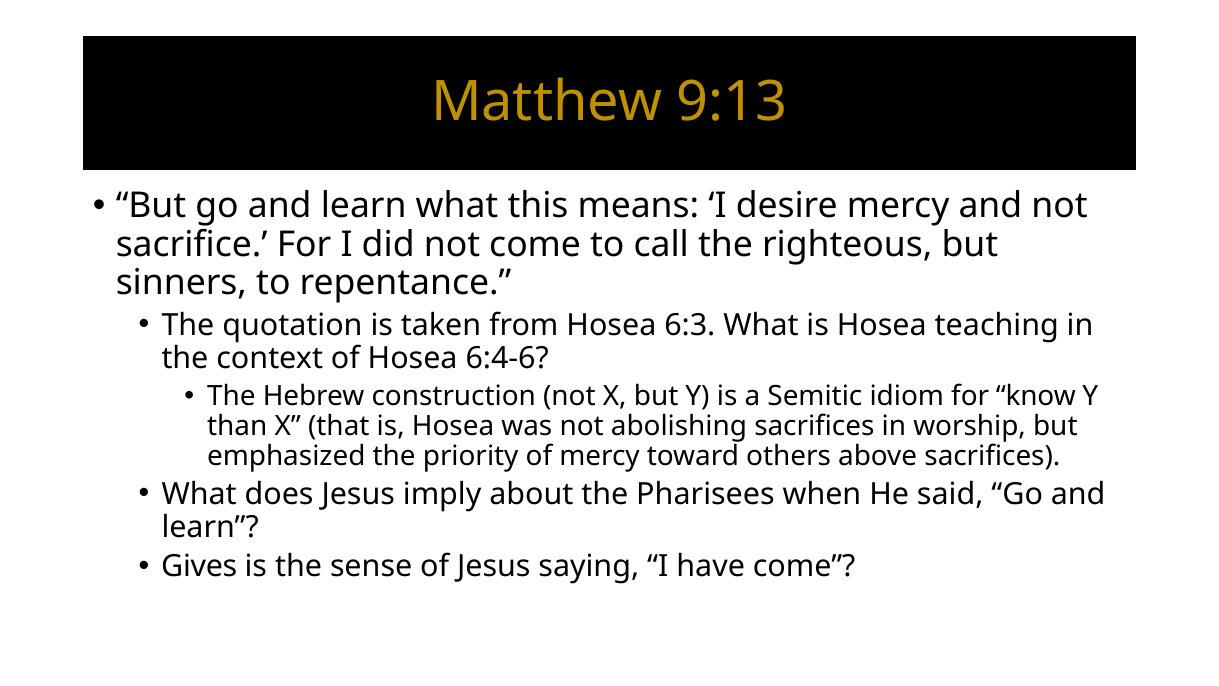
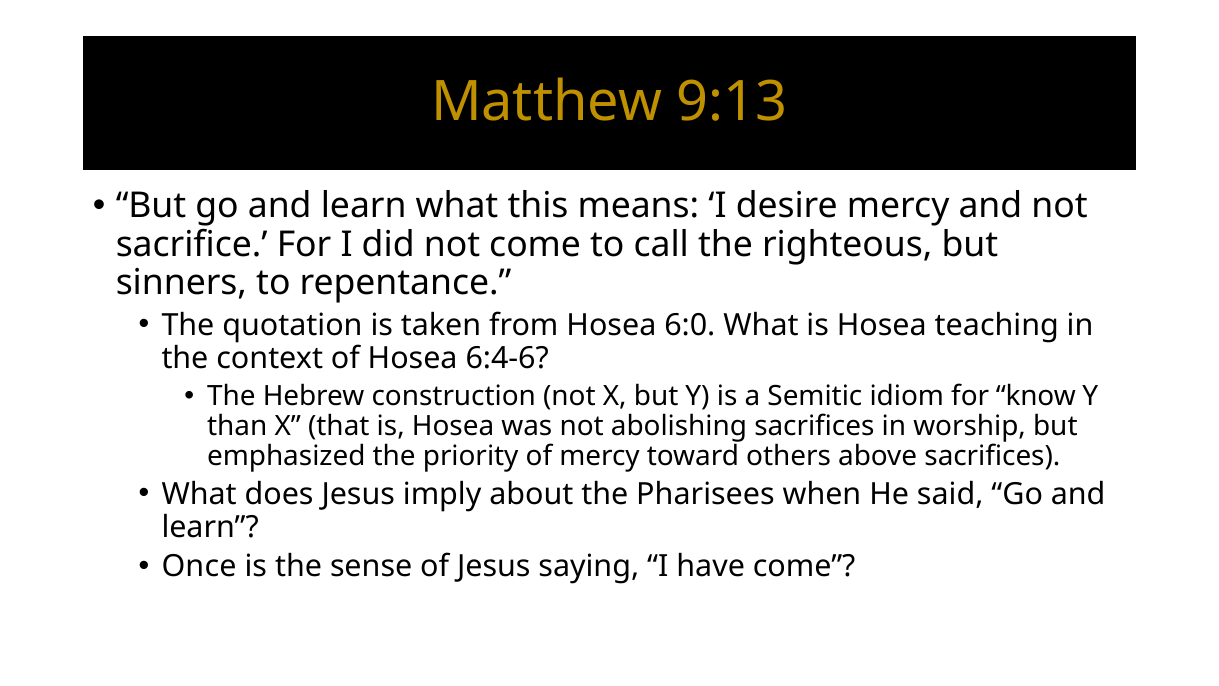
6:3: 6:3 -> 6:0
Gives: Gives -> Once
